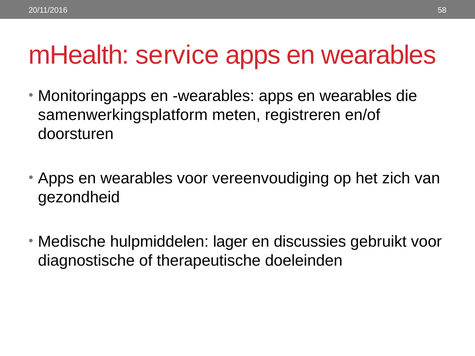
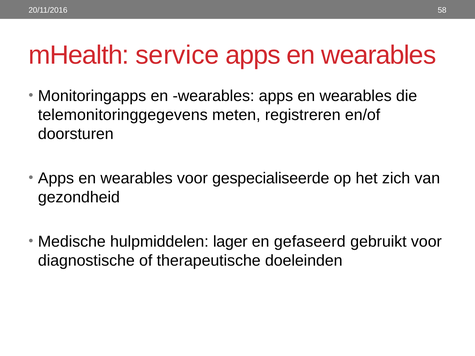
samenwerkingsplatform: samenwerkingsplatform -> telemonitoringgegevens
vereenvoudiging: vereenvoudiging -> gespecialiseerde
discussies: discussies -> gefaseerd
